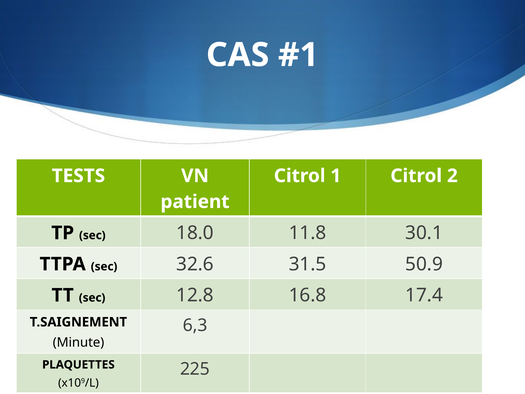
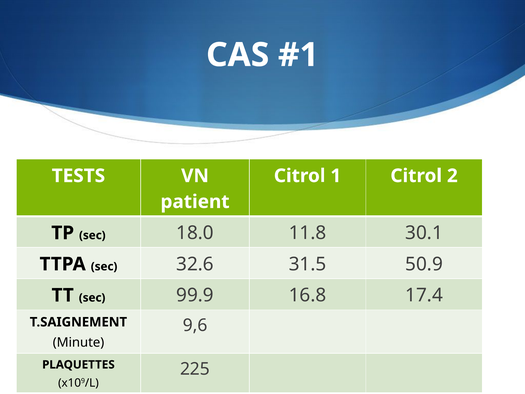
12.8: 12.8 -> 99.9
6,3: 6,3 -> 9,6
